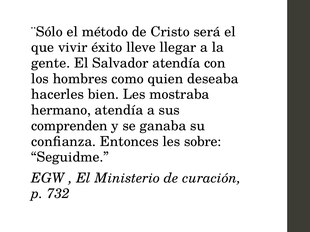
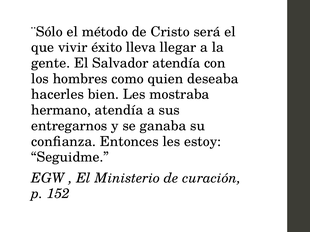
lleve: lleve -> lleva
comprenden: comprenden -> entregarnos
sobre: sobre -> estoy
732: 732 -> 152
